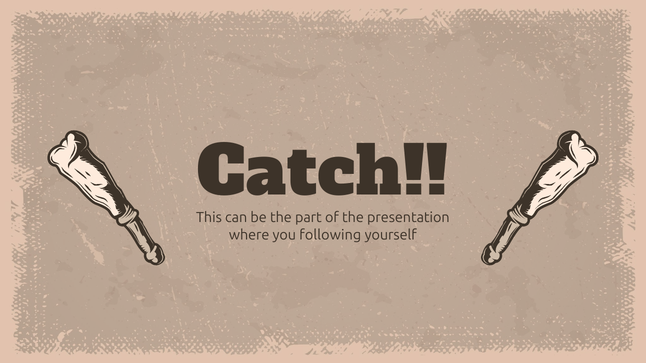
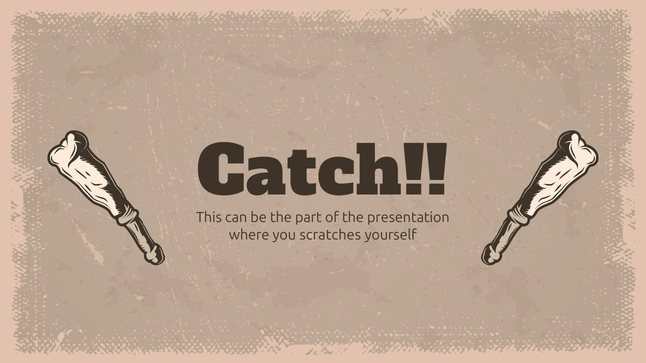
following: following -> scratches
